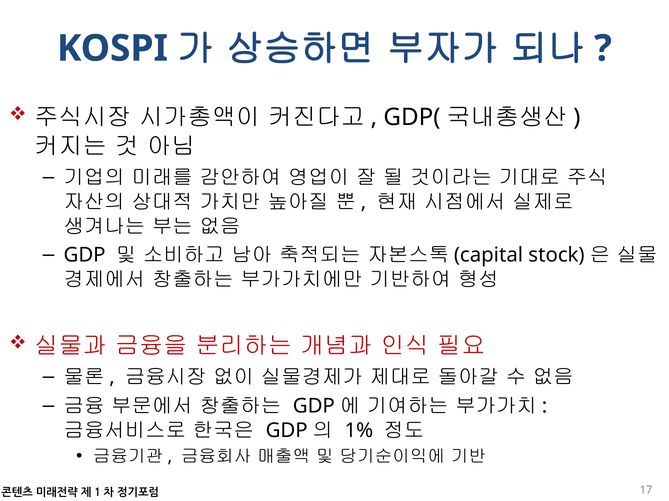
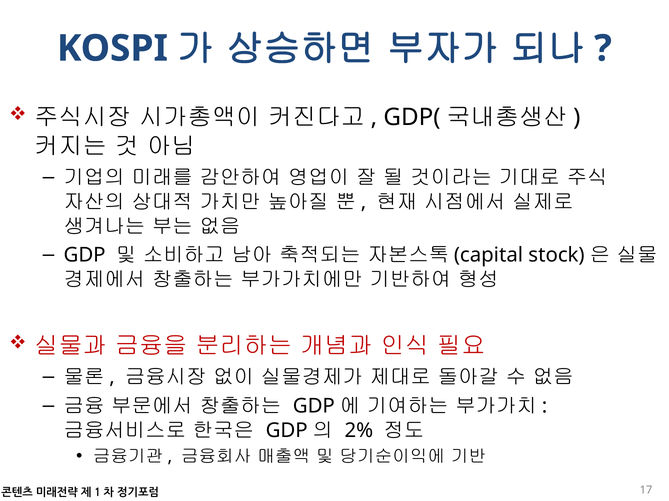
1%: 1% -> 2%
